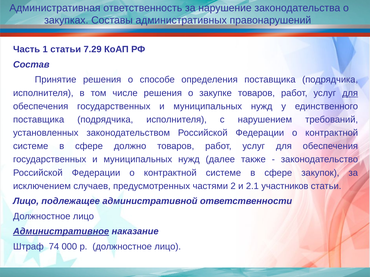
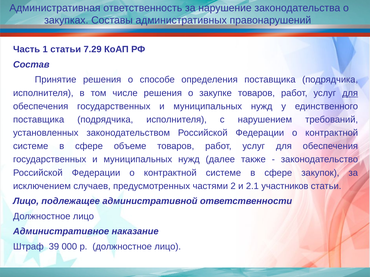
должно: должно -> объеме
Административное underline: present -> none
74: 74 -> 39
